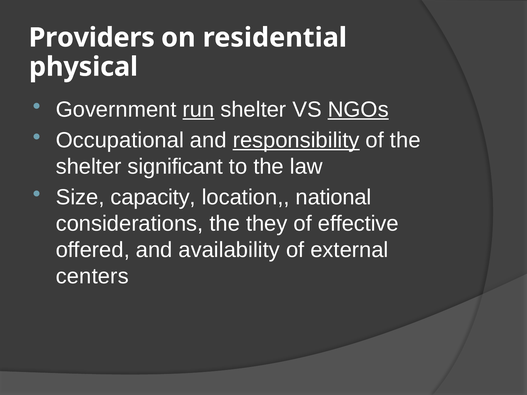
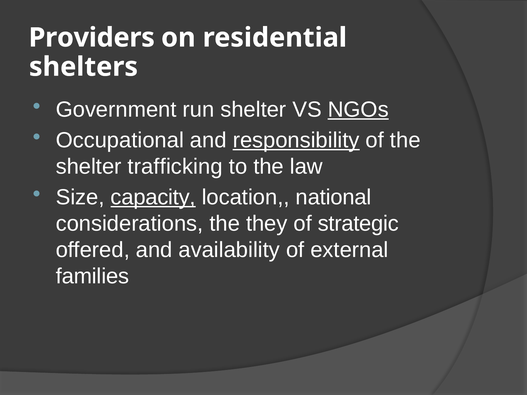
physical: physical -> shelters
run underline: present -> none
significant: significant -> trafficking
capacity underline: none -> present
effective: effective -> strategic
centers: centers -> families
